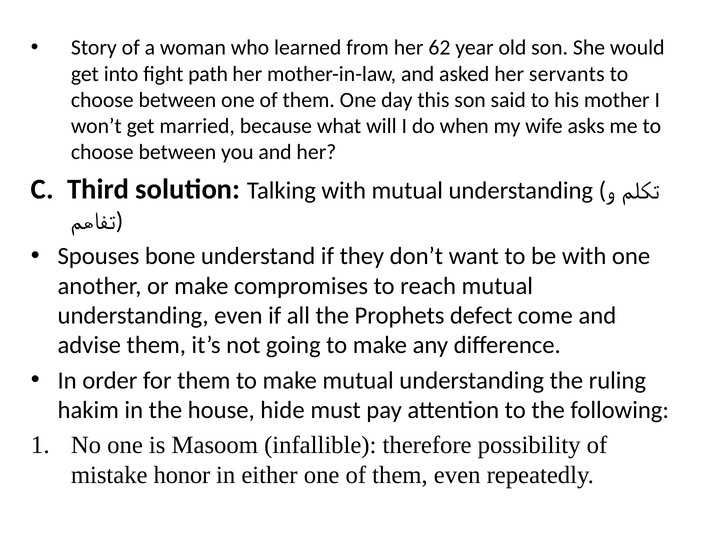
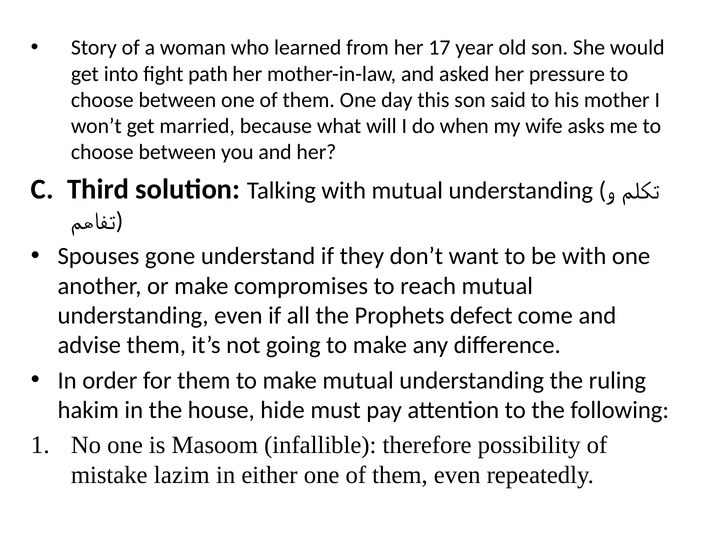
62: 62 -> 17
servants: servants -> pressure
bone: bone -> gone
honor: honor -> lazim
